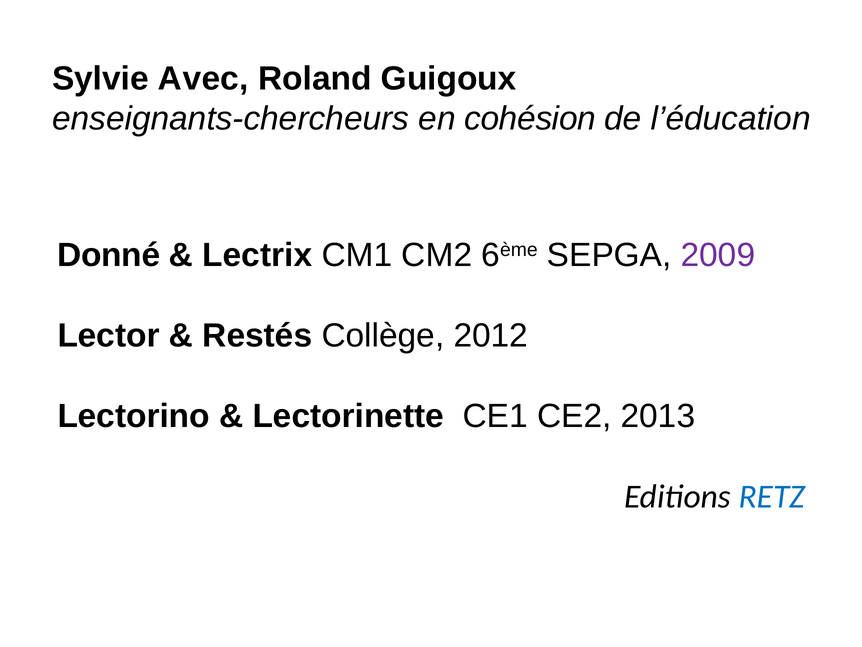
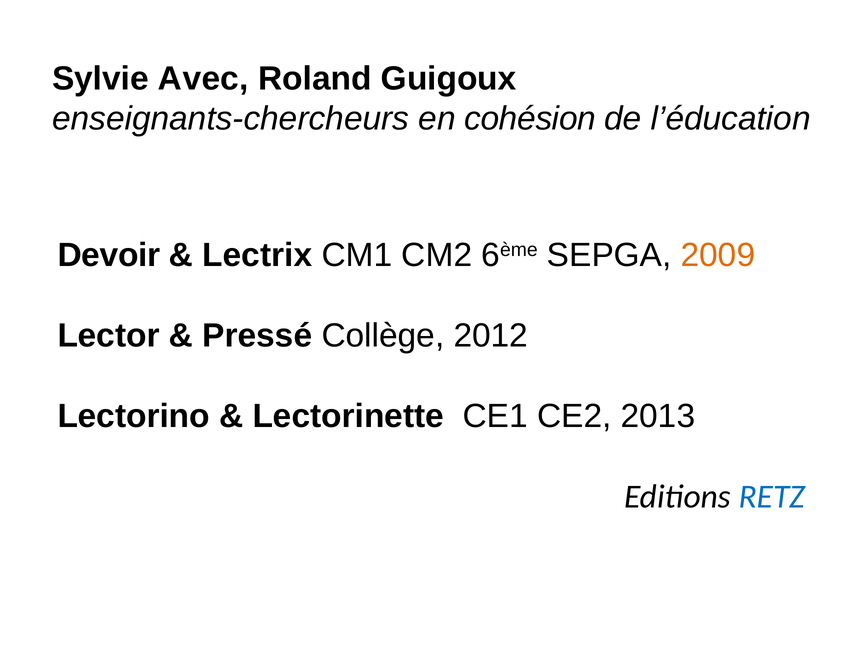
Donné: Donné -> Devoir
2009 colour: purple -> orange
Restés: Restés -> Pressé
